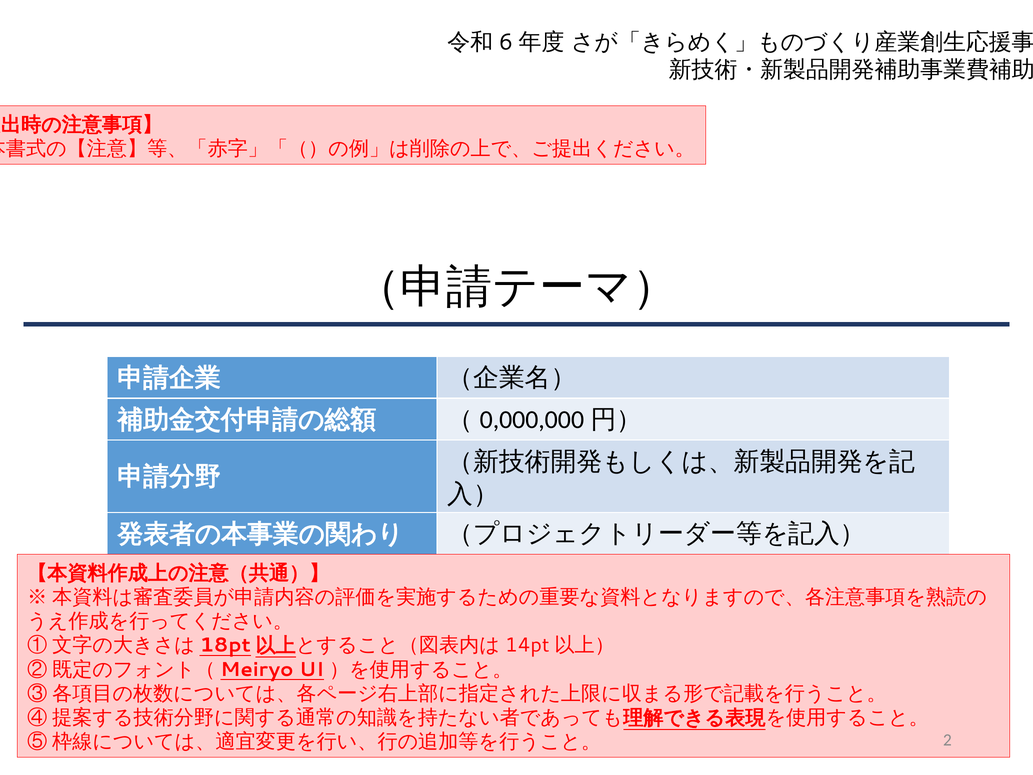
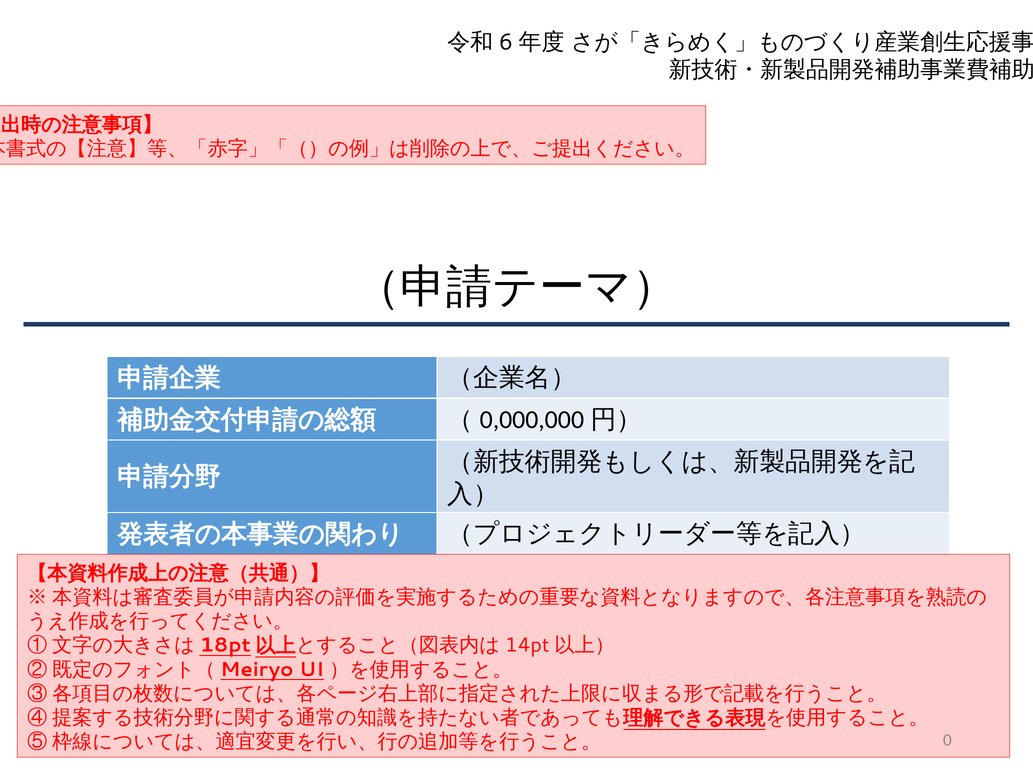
2: 2 -> 0
